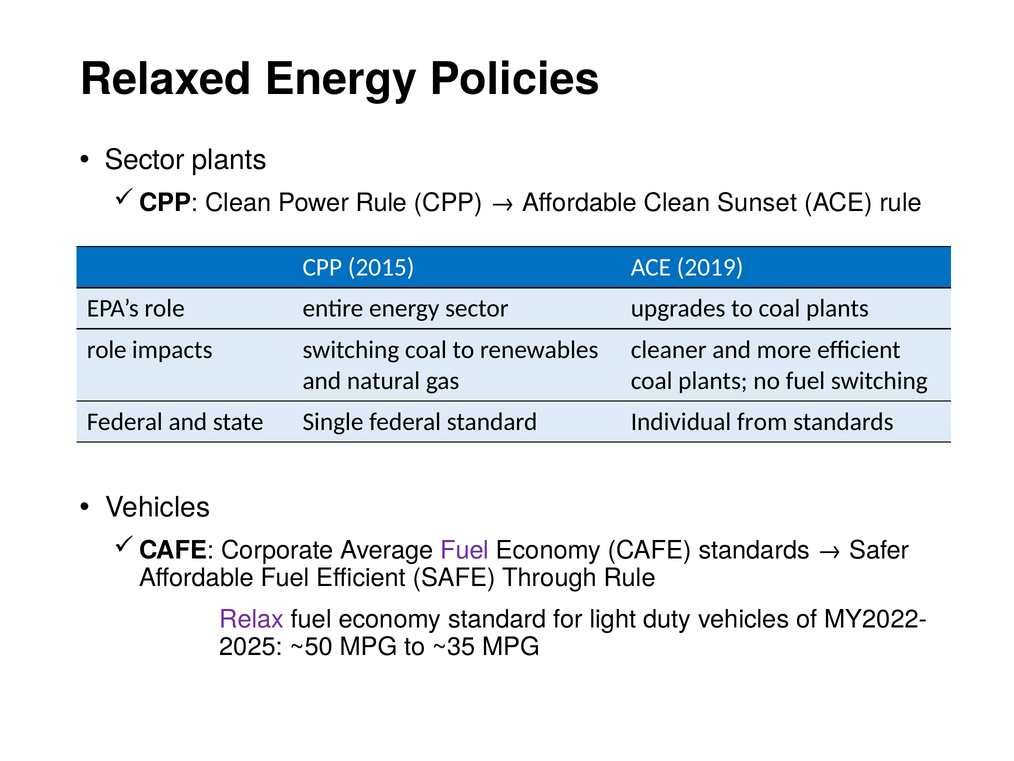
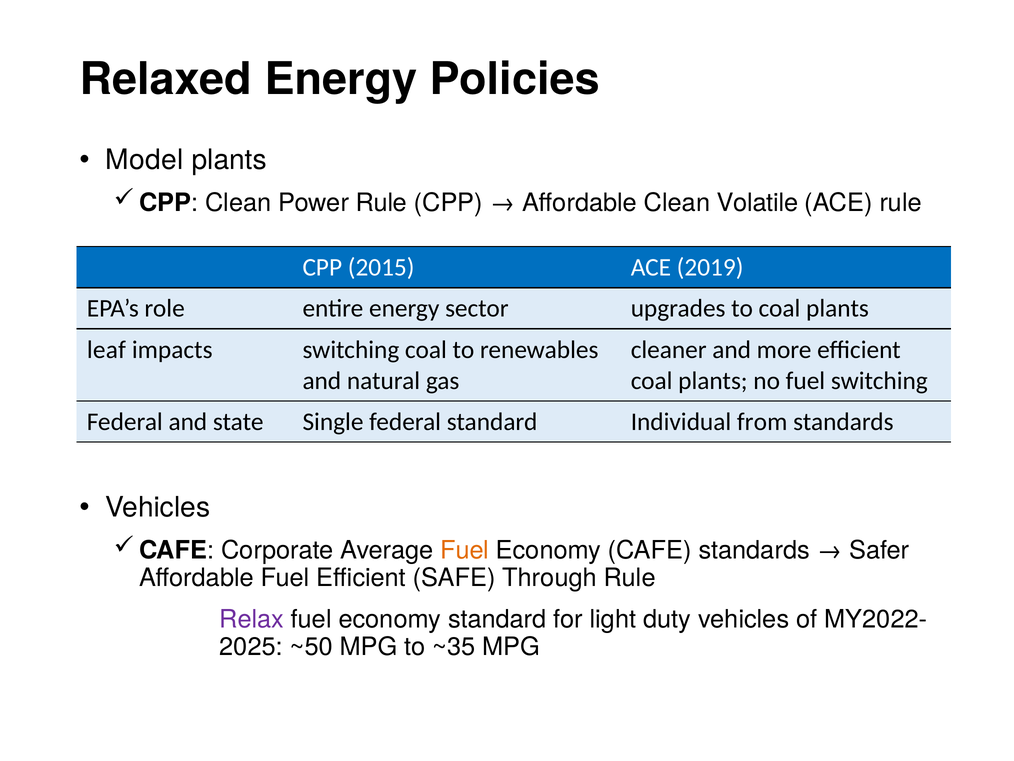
Sector at (145, 160): Sector -> Model
Sunset: Sunset -> Volatile
role at (107, 349): role -> leaf
Fuel at (465, 550) colour: purple -> orange
